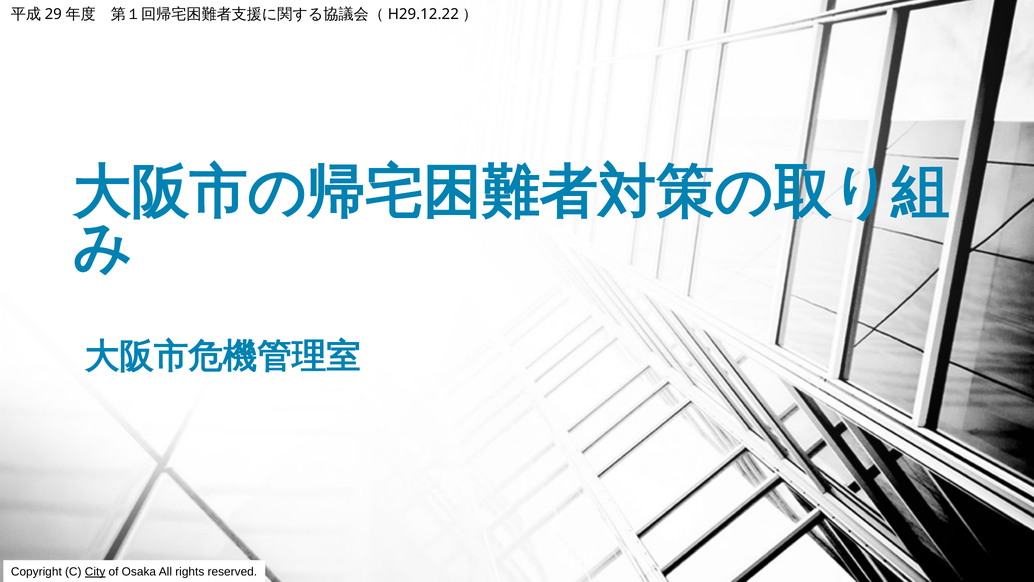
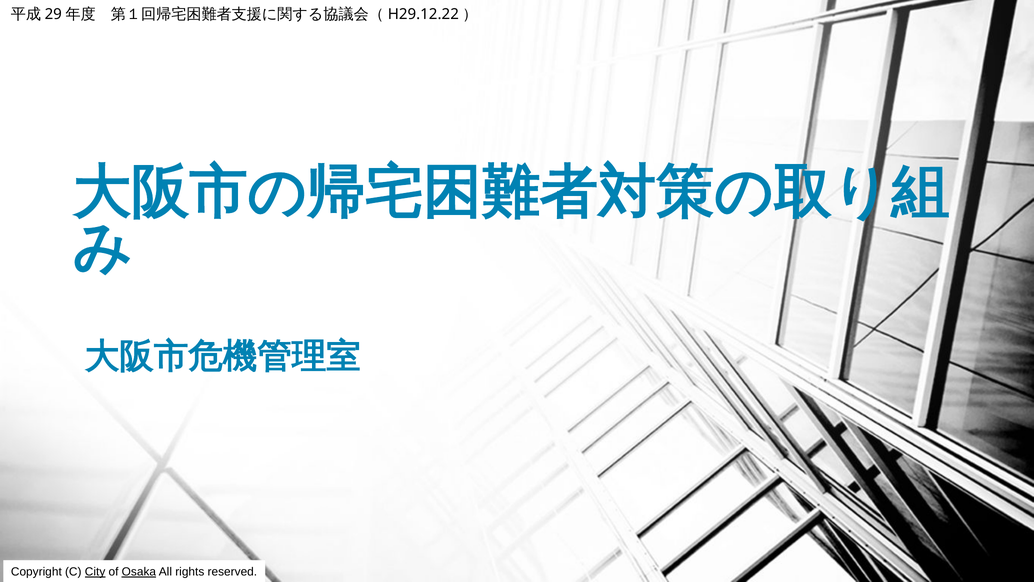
Osaka underline: none -> present
